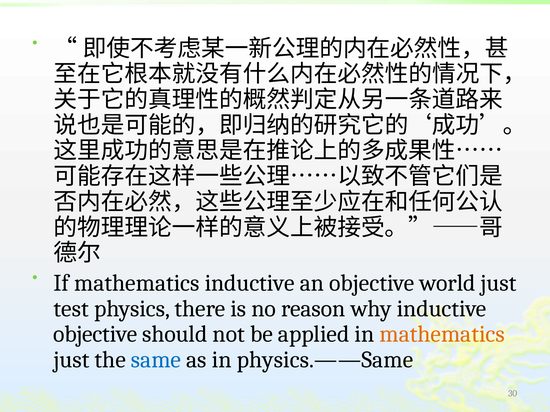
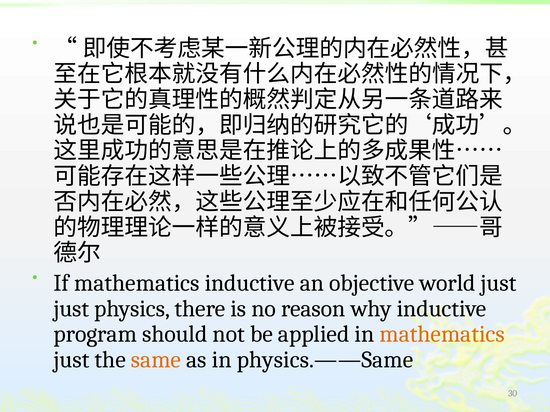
test at (71, 309): test -> just
objective at (95, 335): objective -> program
same colour: blue -> orange
